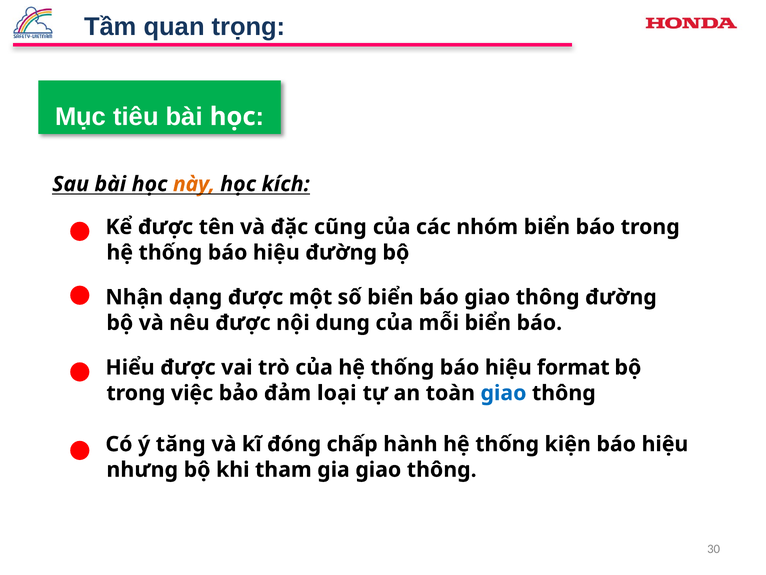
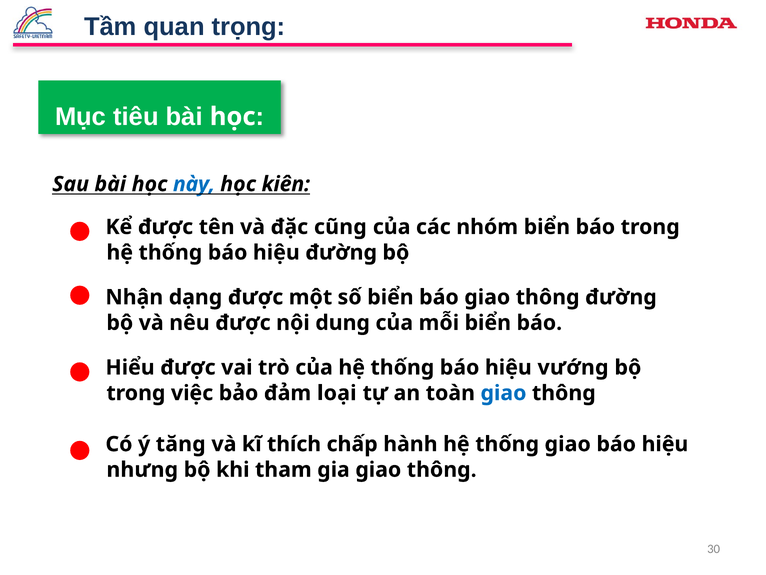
này colour: orange -> blue
kích: kích -> kiên
format: format -> vướng
đóng: đóng -> thích
thống kiện: kiện -> giao
